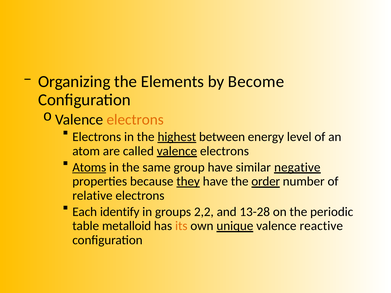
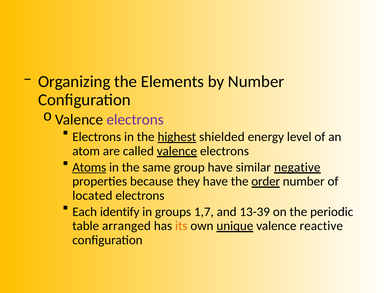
by Become: Become -> Number
electrons at (135, 120) colour: orange -> purple
between: between -> shielded
they underline: present -> none
relative: relative -> located
2,2: 2,2 -> 1,7
13-28: 13-28 -> 13-39
metalloid: metalloid -> arranged
